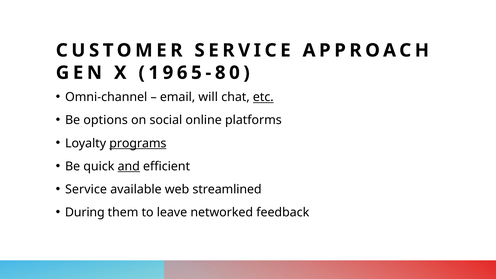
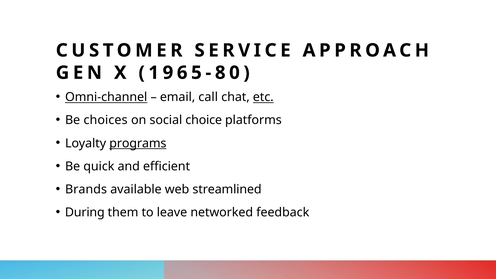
Omni-channel underline: none -> present
will: will -> call
options: options -> choices
online: online -> choice
and underline: present -> none
Service at (86, 189): Service -> Brands
